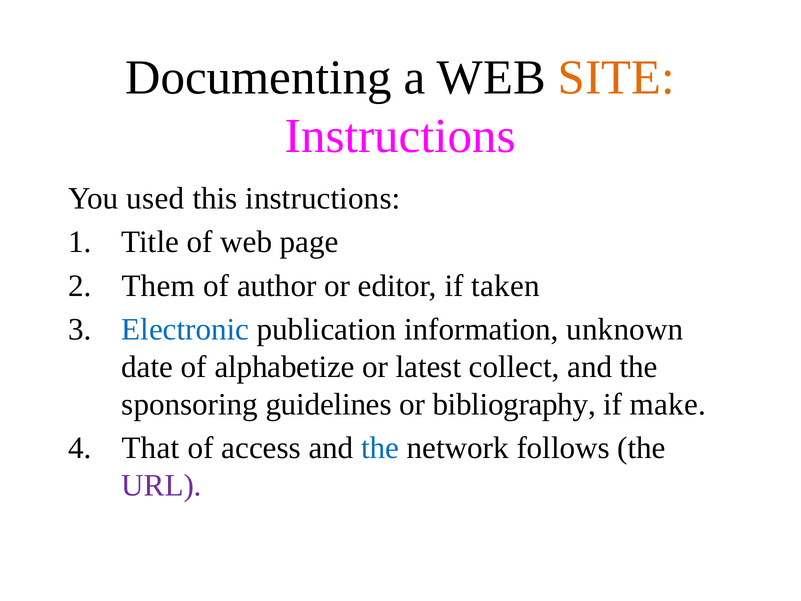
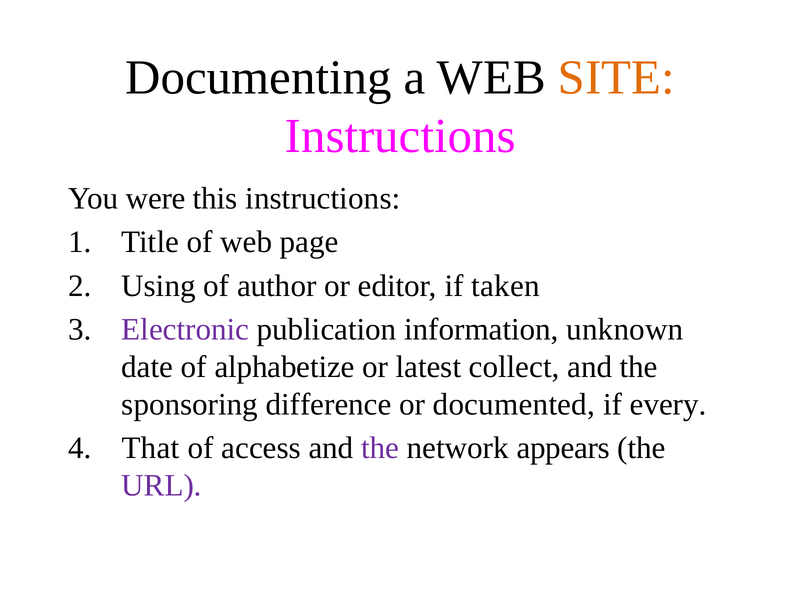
used: used -> were
Them: Them -> Using
Electronic colour: blue -> purple
guidelines: guidelines -> difference
bibliography: bibliography -> documented
make: make -> every
the at (380, 448) colour: blue -> purple
follows: follows -> appears
